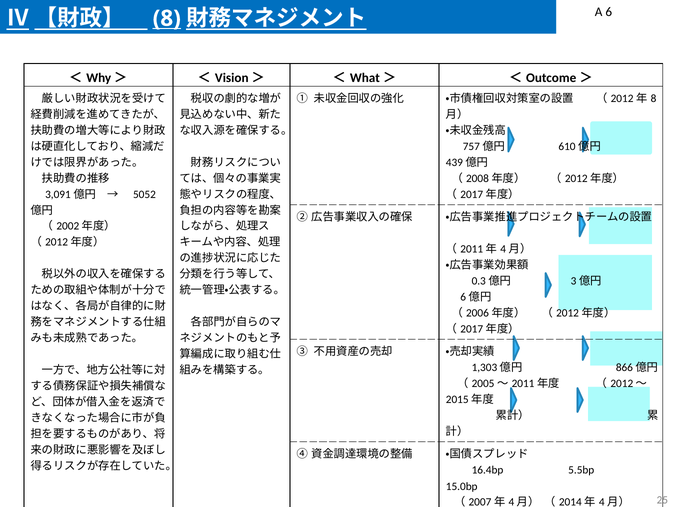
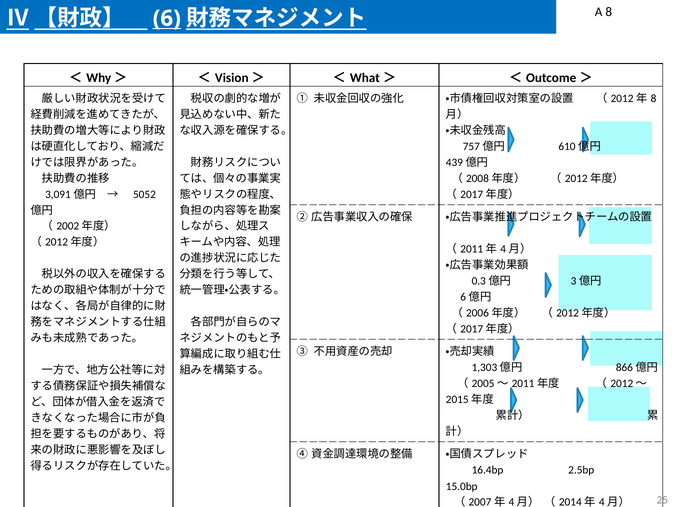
8 at (167, 18): 8 -> 6
A 6: 6 -> 8
5.5bp: 5.5bp -> 2.5bp
